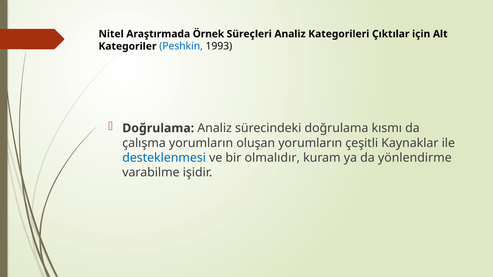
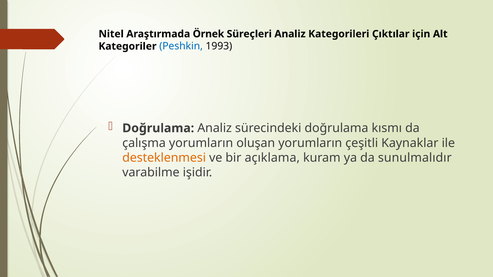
desteklenmesi colour: blue -> orange
olmalıdır: olmalıdır -> açıklama
yönlendirme: yönlendirme -> sunulmalıdır
